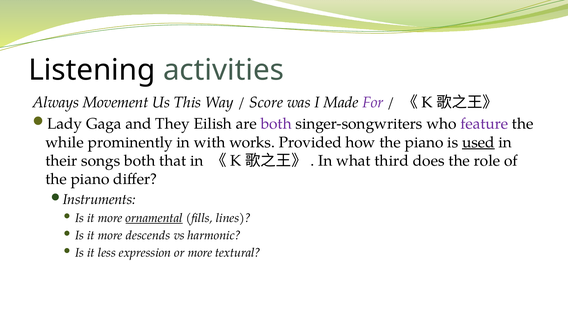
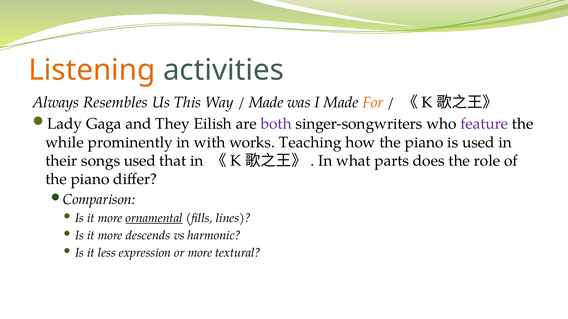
Listening colour: black -> orange
Movement: Movement -> Resembles
Score at (266, 103): Score -> Made
For colour: purple -> orange
Provided: Provided -> Teaching
used at (478, 143) underline: present -> none
songs both: both -> used
third: third -> parts
Instruments: Instruments -> Comparison
